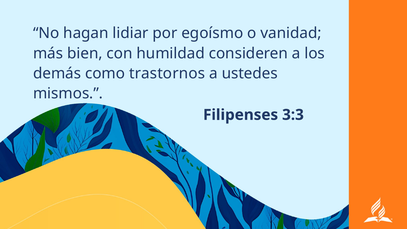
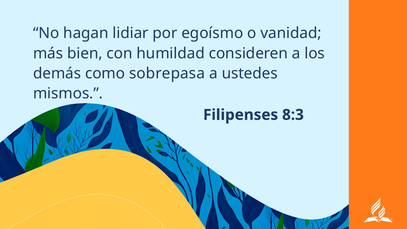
trastornos: trastornos -> sobrepasa
3:3: 3:3 -> 8:3
